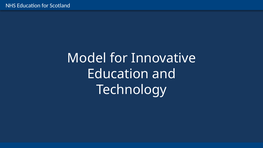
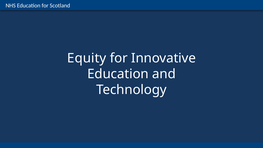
Model: Model -> Equity
